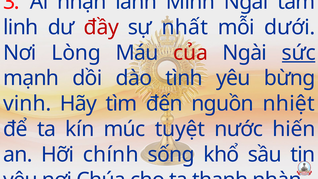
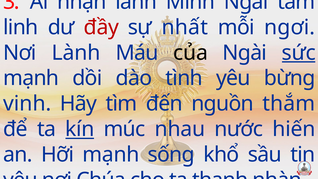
dưới: dưới -> ngơi
Lòng: Lòng -> Lành
của colour: red -> black
nhiệt: nhiệt -> thắm
kín underline: none -> present
tuyệt: tuyệt -> nhau
Hỡi chính: chính -> mạnh
